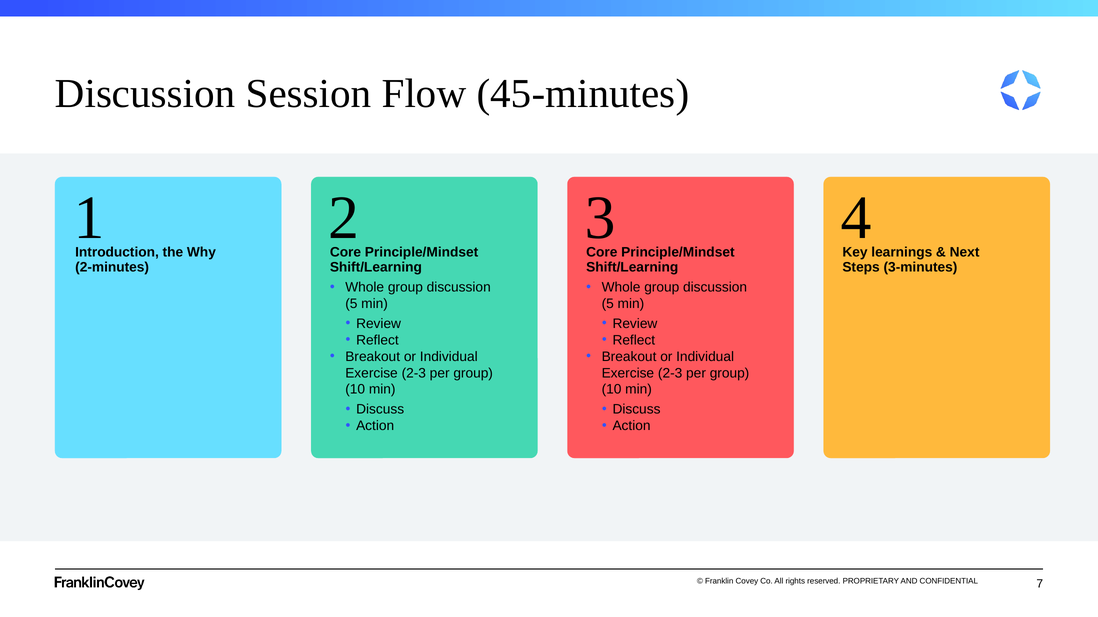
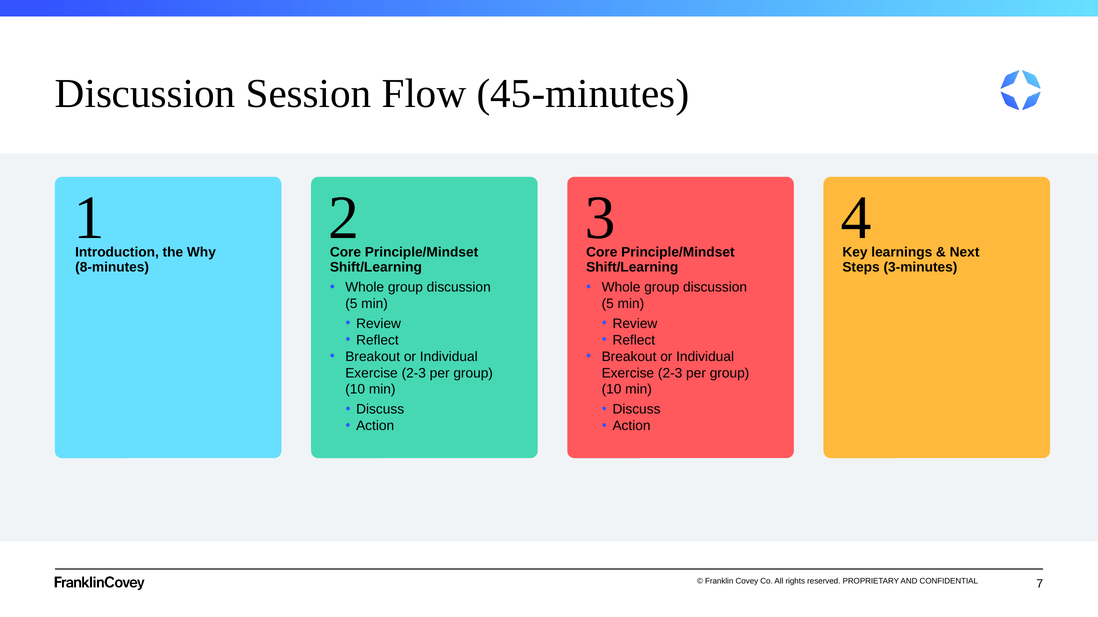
2-minutes: 2-minutes -> 8-minutes
